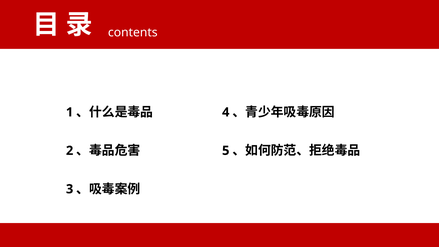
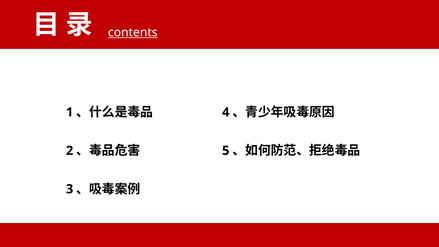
contents underline: none -> present
